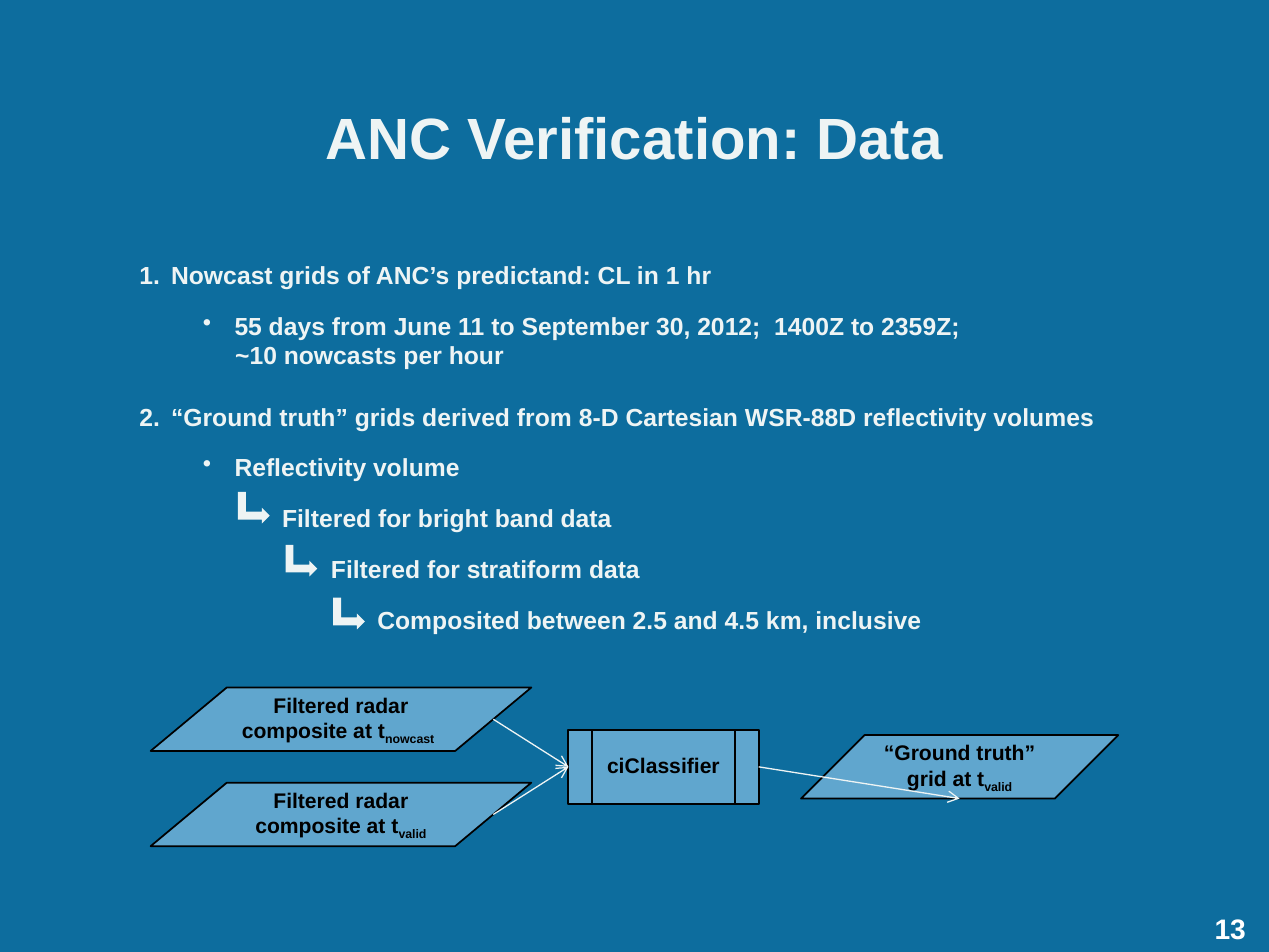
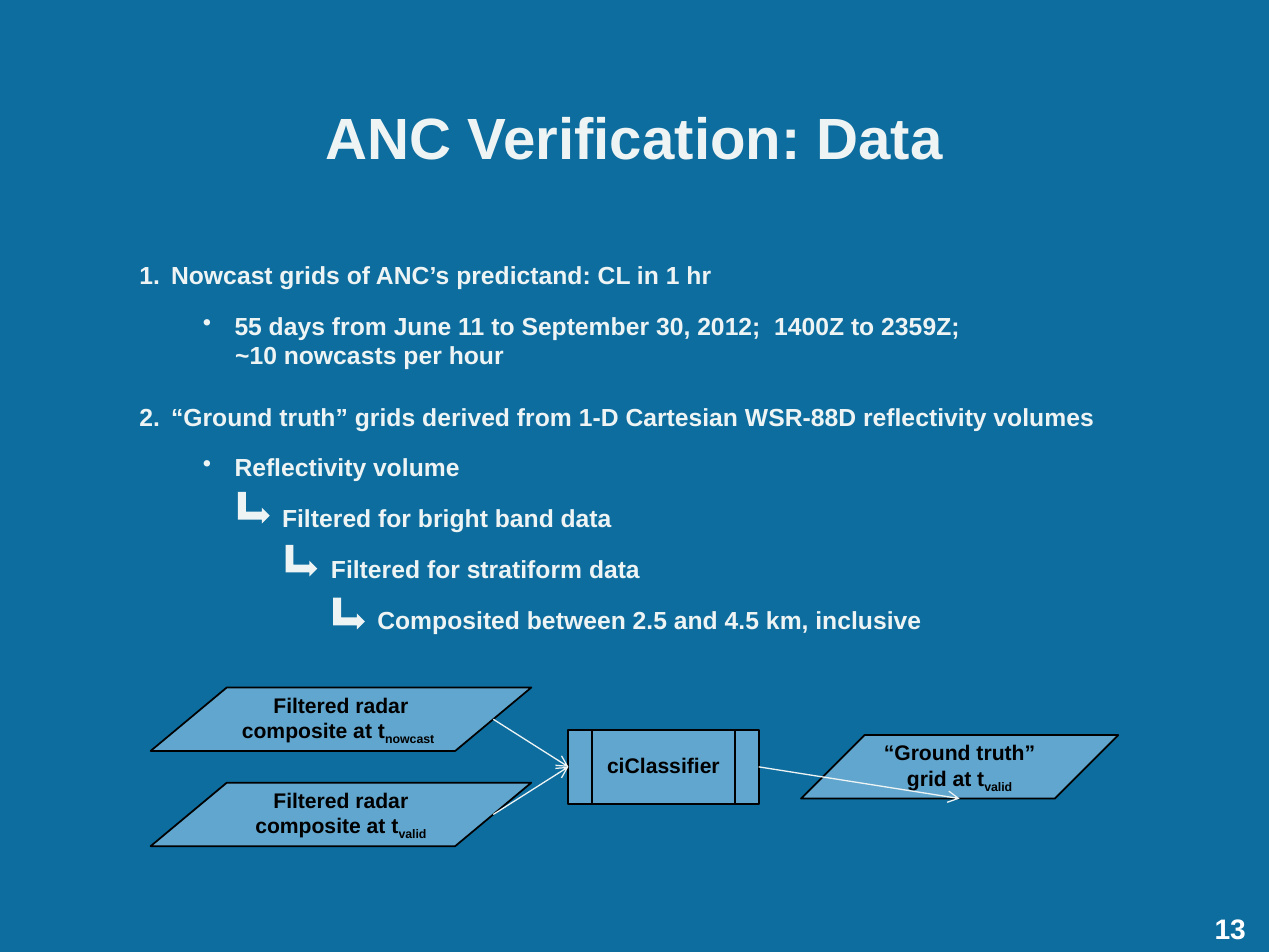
8-D: 8-D -> 1-D
